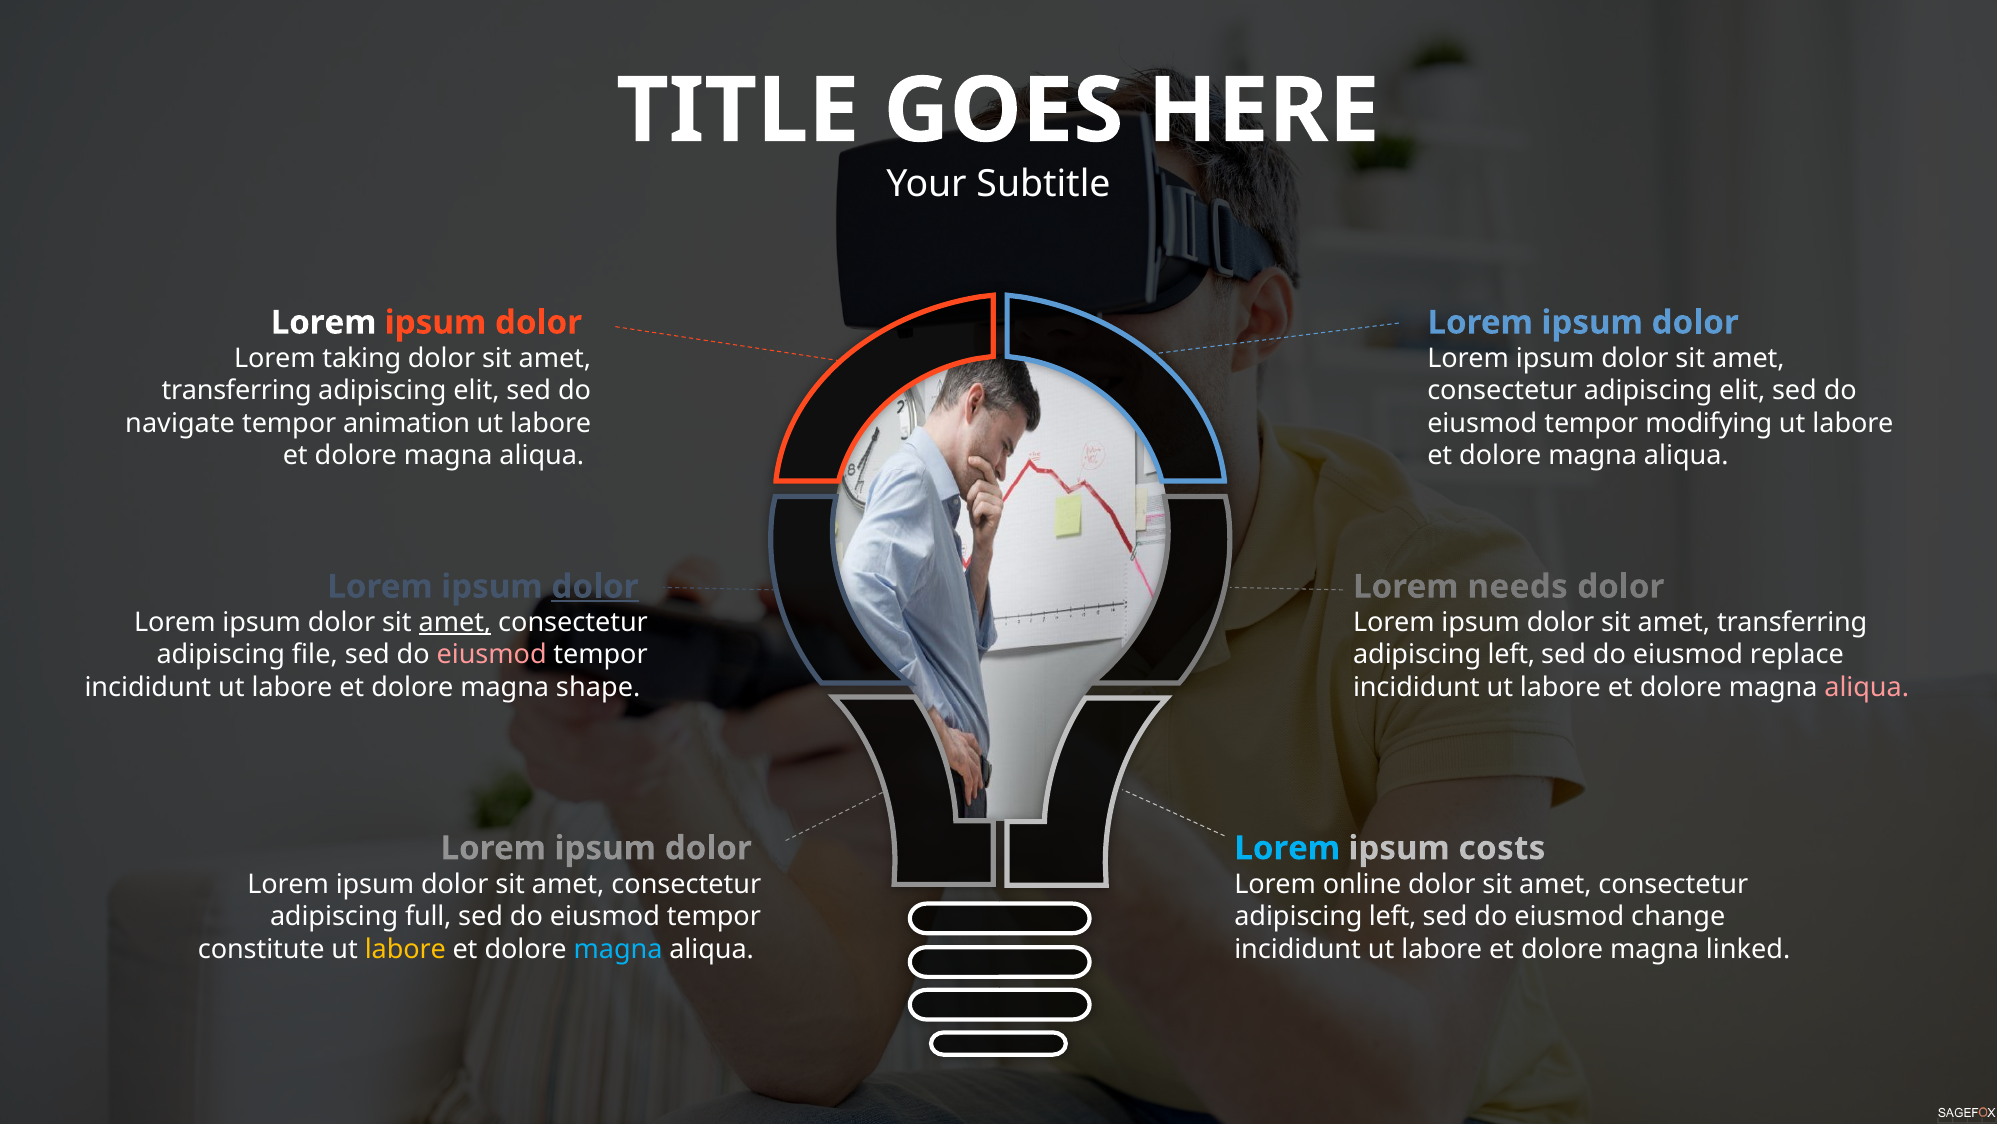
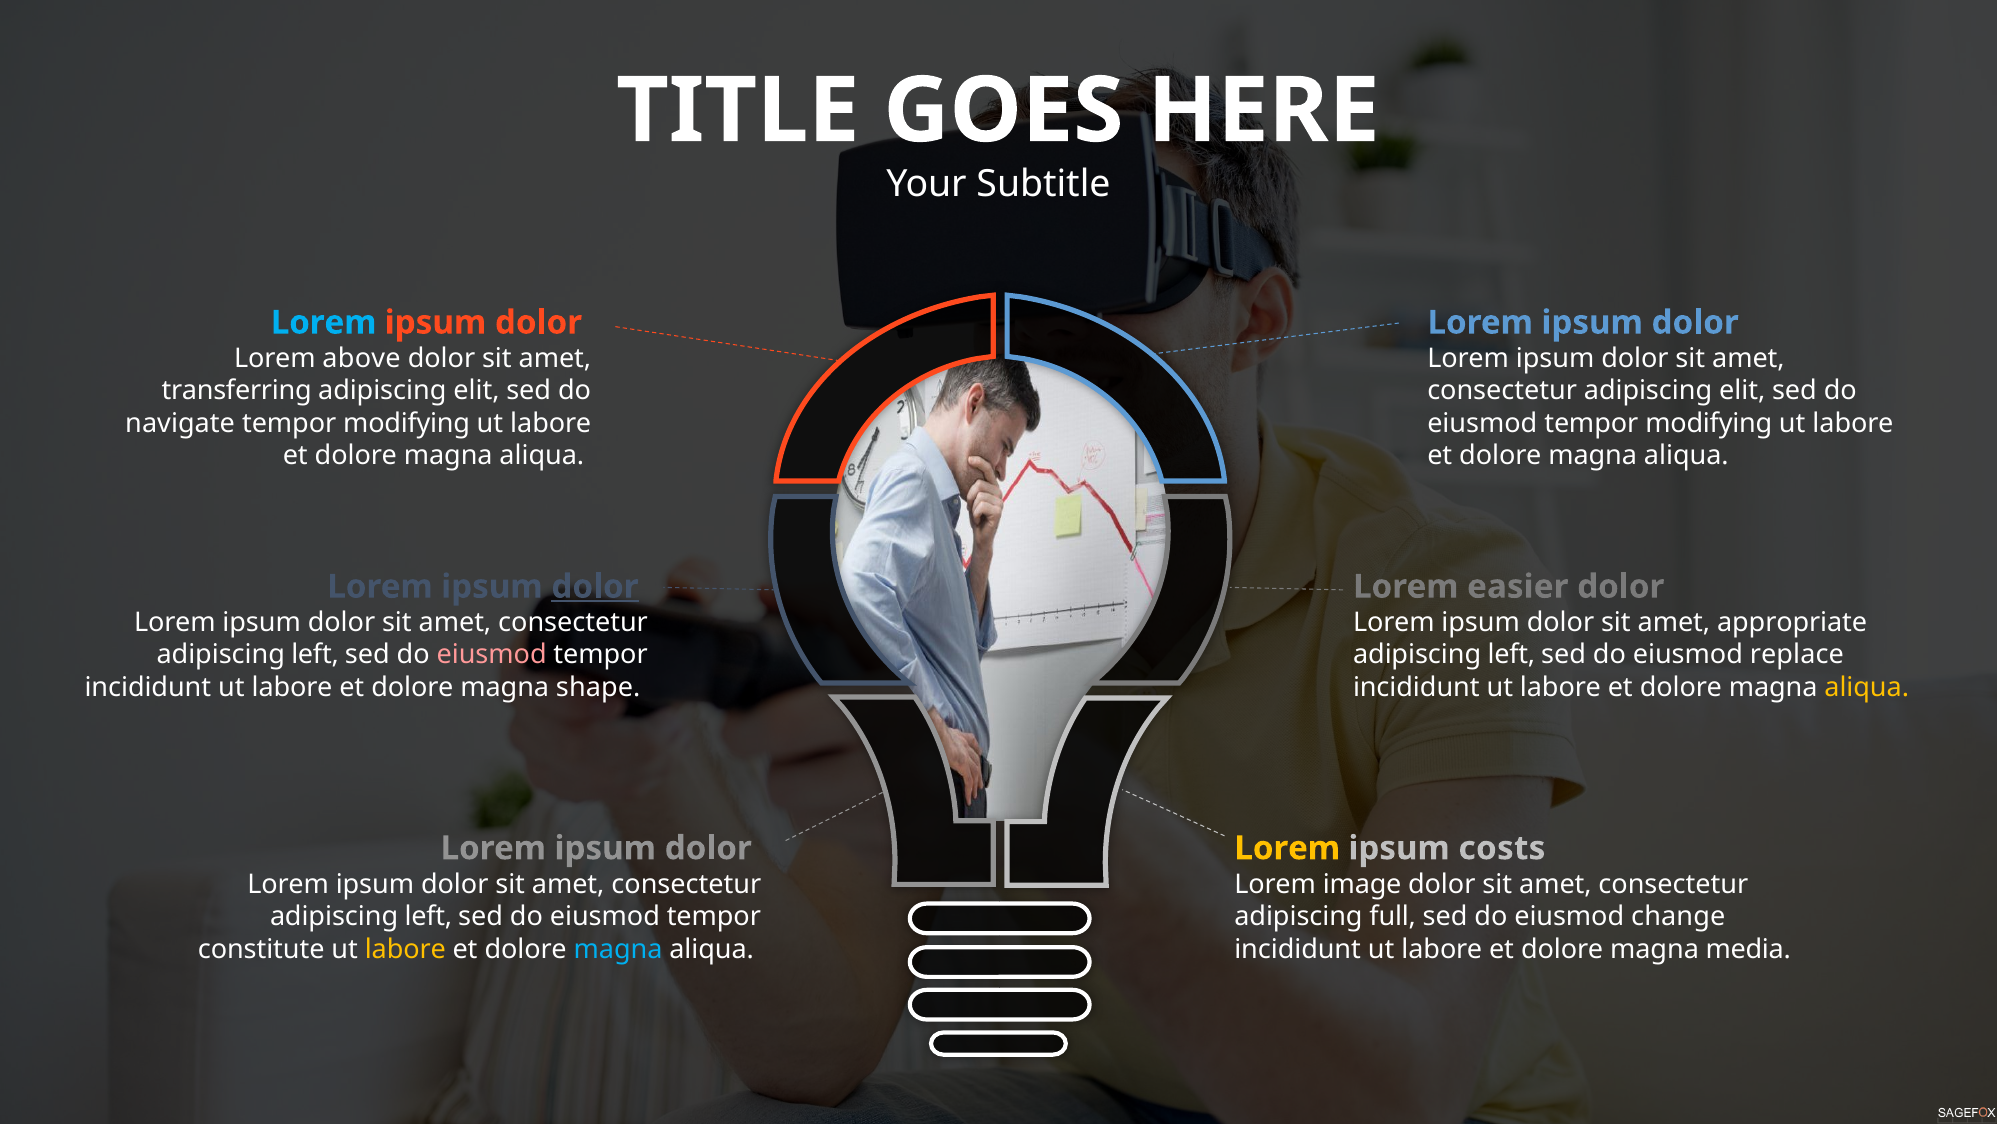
Lorem at (324, 322) colour: white -> light blue
taking: taking -> above
animation at (407, 423): animation -> modifying
needs: needs -> easier
amet at (455, 622) underline: present -> none
transferring at (1792, 622): transferring -> appropriate
file at (315, 655): file -> left
aliqua at (1867, 687) colour: pink -> yellow
Lorem at (1287, 848) colour: light blue -> yellow
online: online -> image
full at (428, 916): full -> left
left at (1393, 916): left -> full
linked: linked -> media
